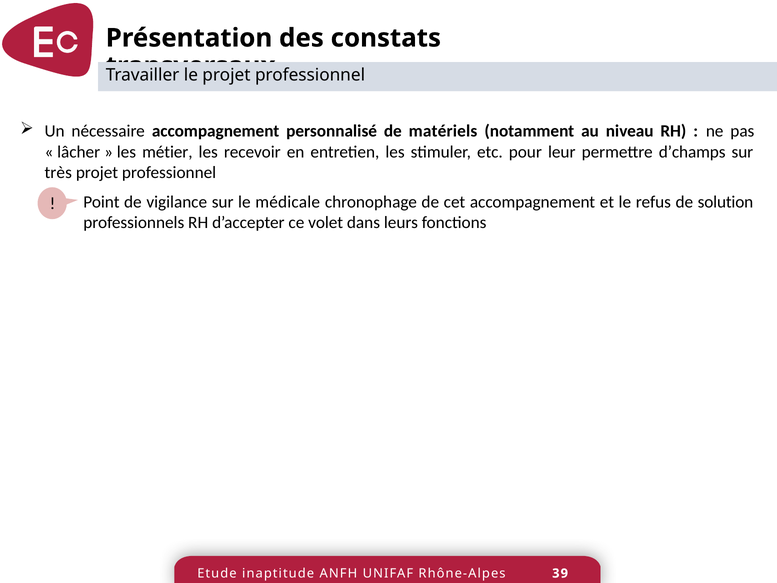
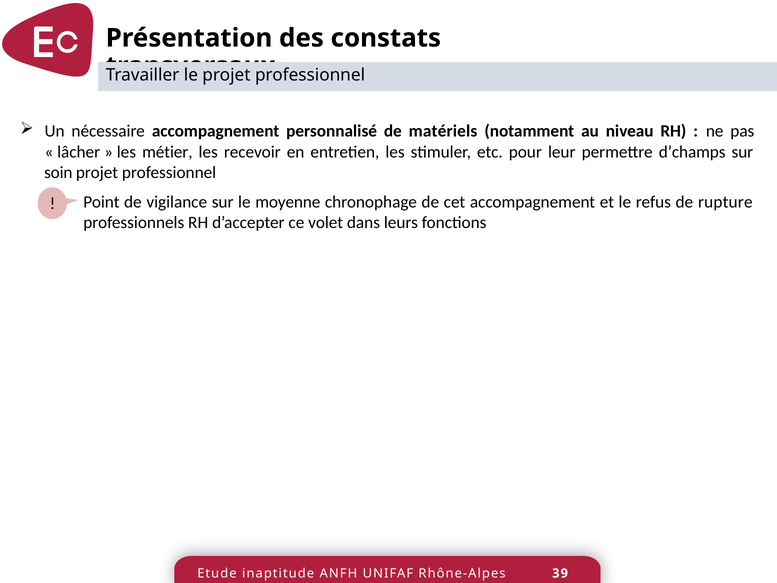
très: très -> soin
médicale: médicale -> moyenne
solution: solution -> rupture
